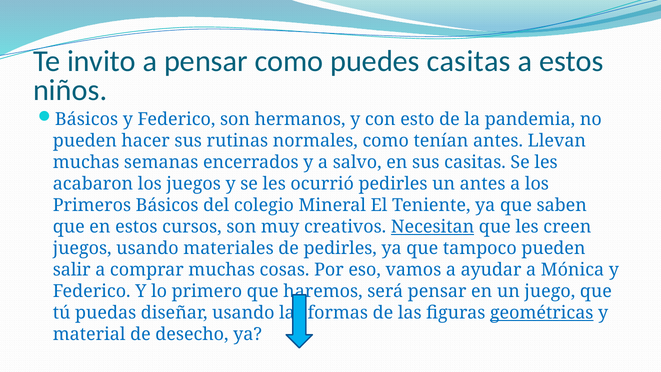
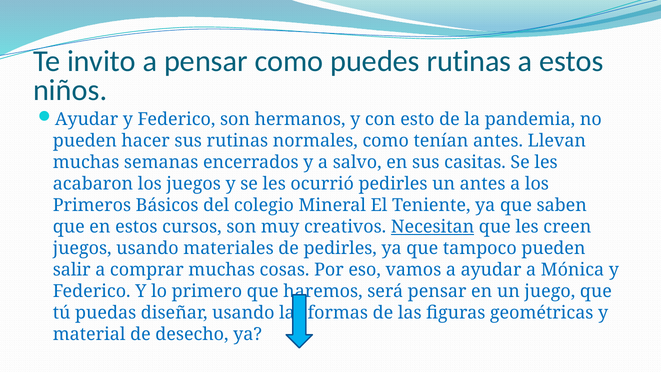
puedes casitas: casitas -> rutinas
Básicos at (87, 119): Básicos -> Ayudar
geométricas underline: present -> none
